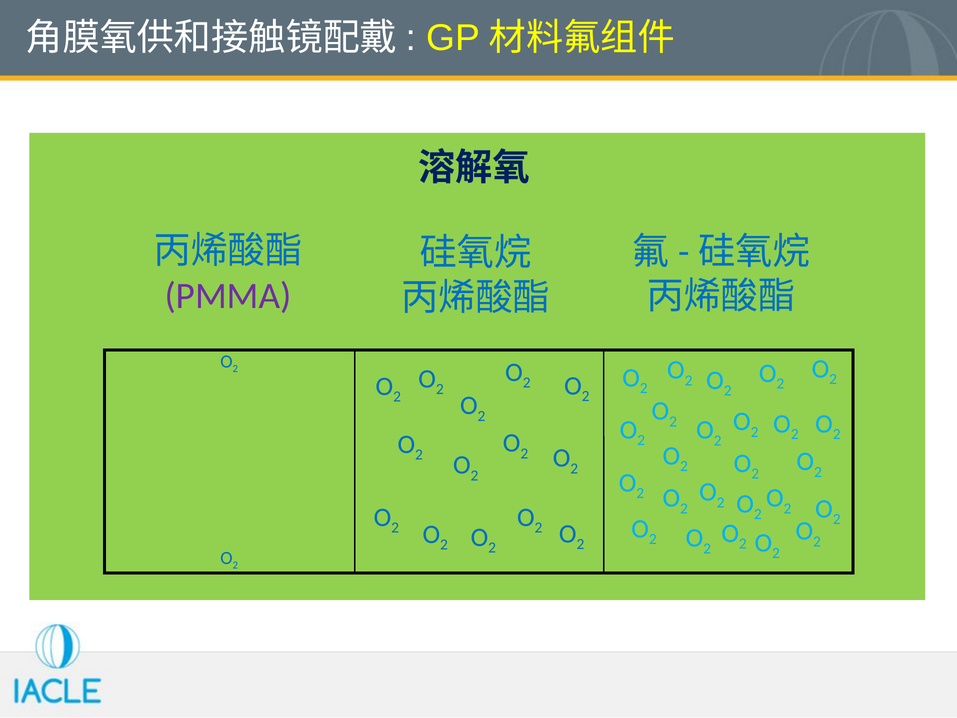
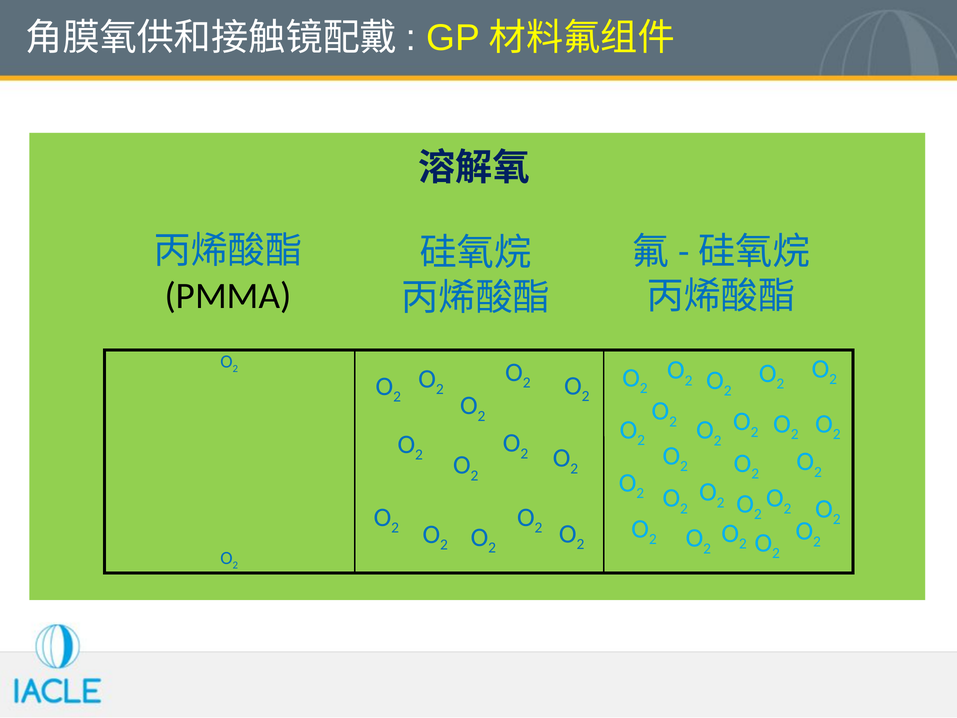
PMMA colour: purple -> black
